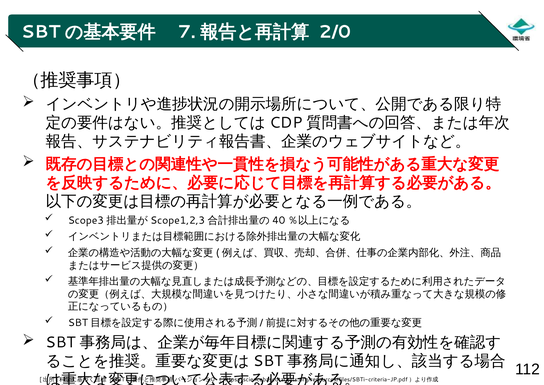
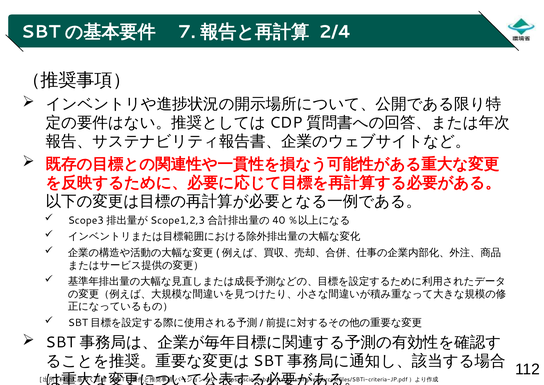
2/0: 2/0 -> 2/4
